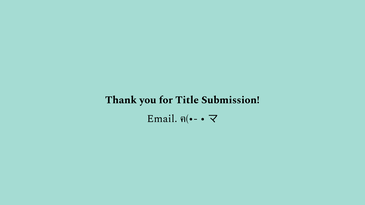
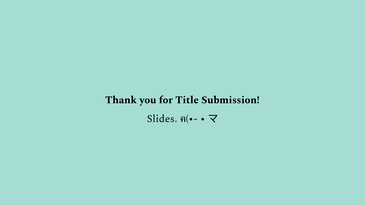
Email: Email -> Slides
